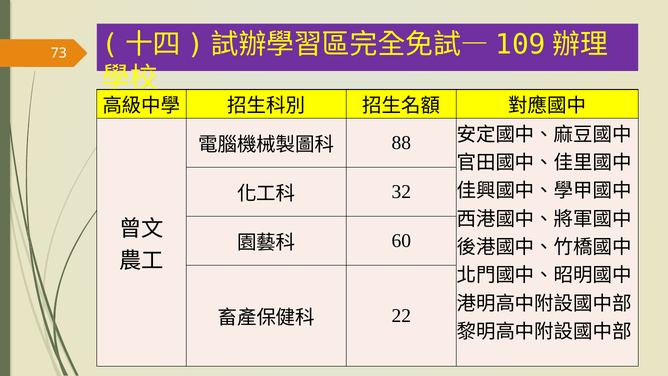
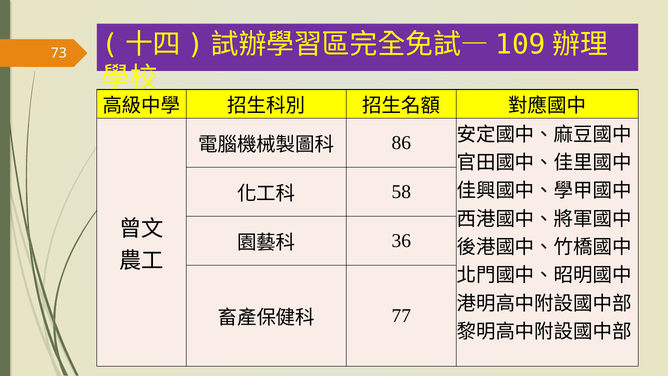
88: 88 -> 86
32: 32 -> 58
60: 60 -> 36
22: 22 -> 77
